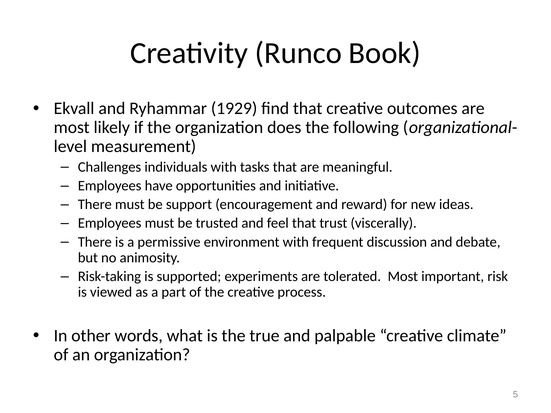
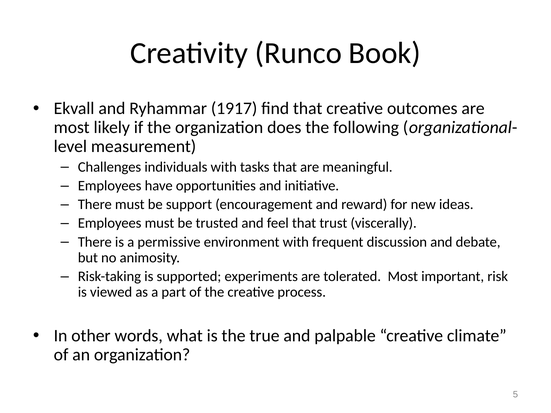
1929: 1929 -> 1917
